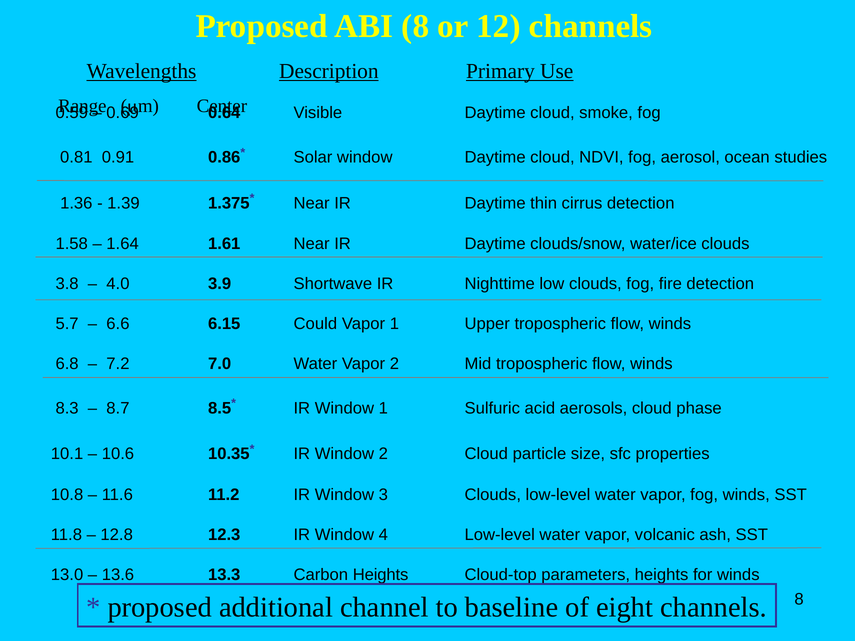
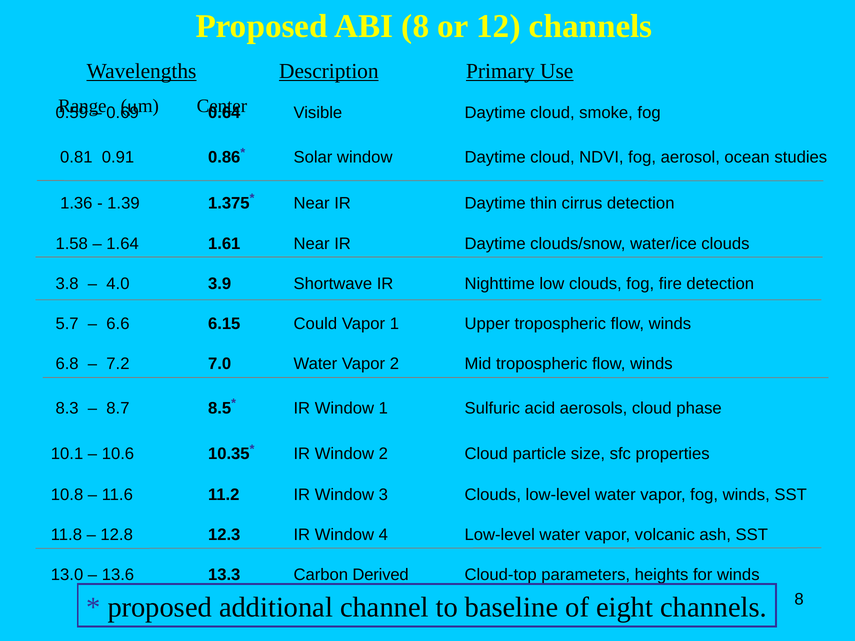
Carbon Heights: Heights -> Derived
